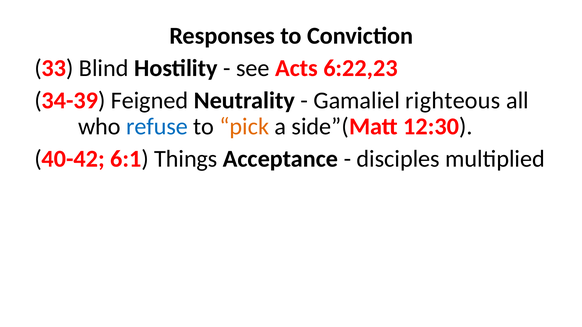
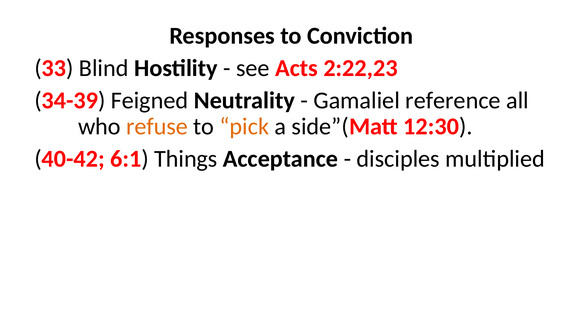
6:22,23: 6:22,23 -> 2:22,23
righteous: righteous -> reference
refuse colour: blue -> orange
